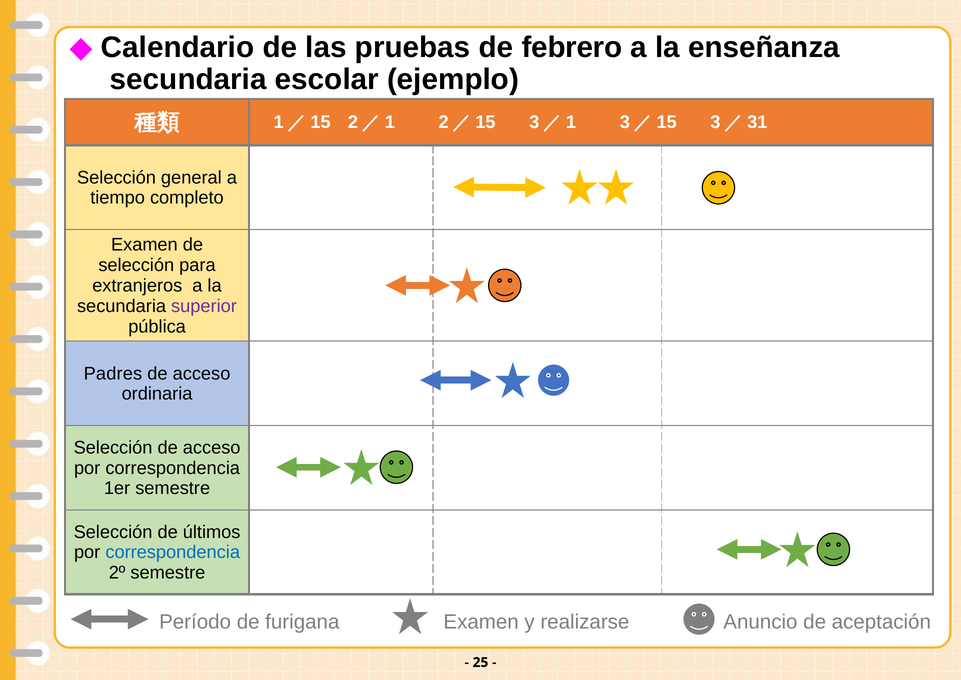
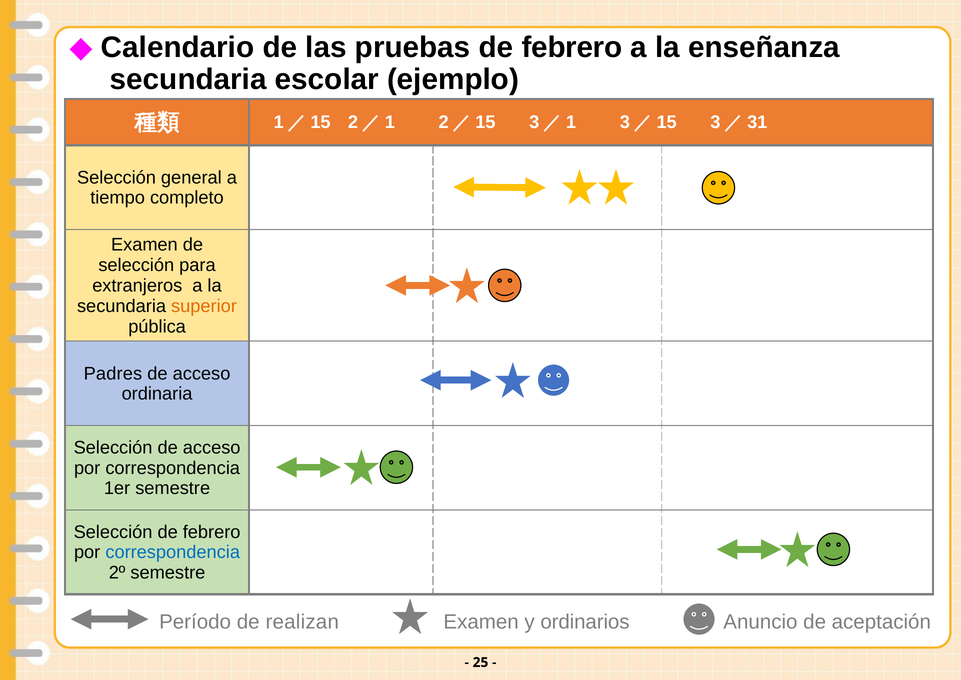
superior colour: purple -> orange
Selección de últimos: últimos -> febrero
furigana: furigana -> realizan
realizarse: realizarse -> ordinarios
